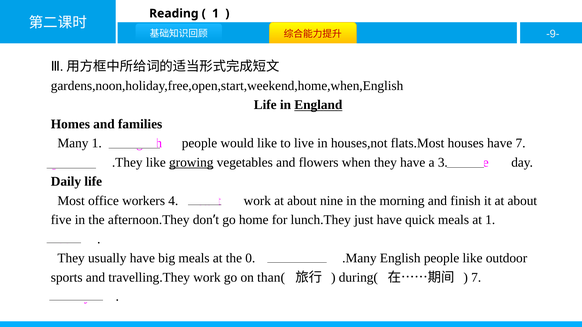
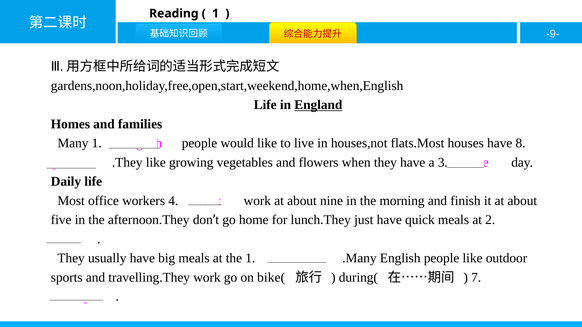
have 7: 7 -> 8
growing underline: present -> none
at 1: 1 -> 2
the 0: 0 -> 1
than(: than( -> bike(
